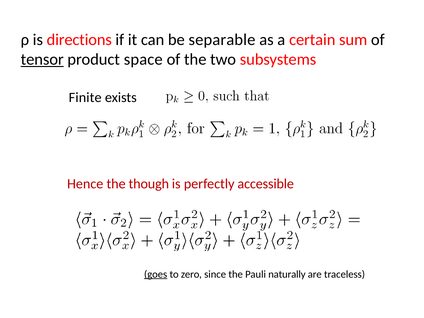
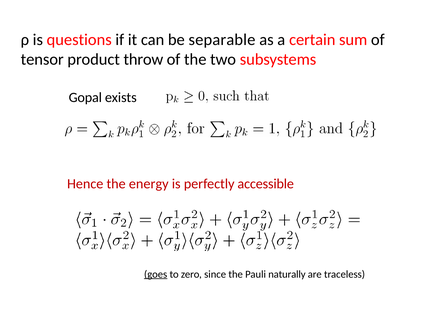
directions: directions -> questions
tensor underline: present -> none
space: space -> throw
Finite: Finite -> Gopal
though: though -> energy
